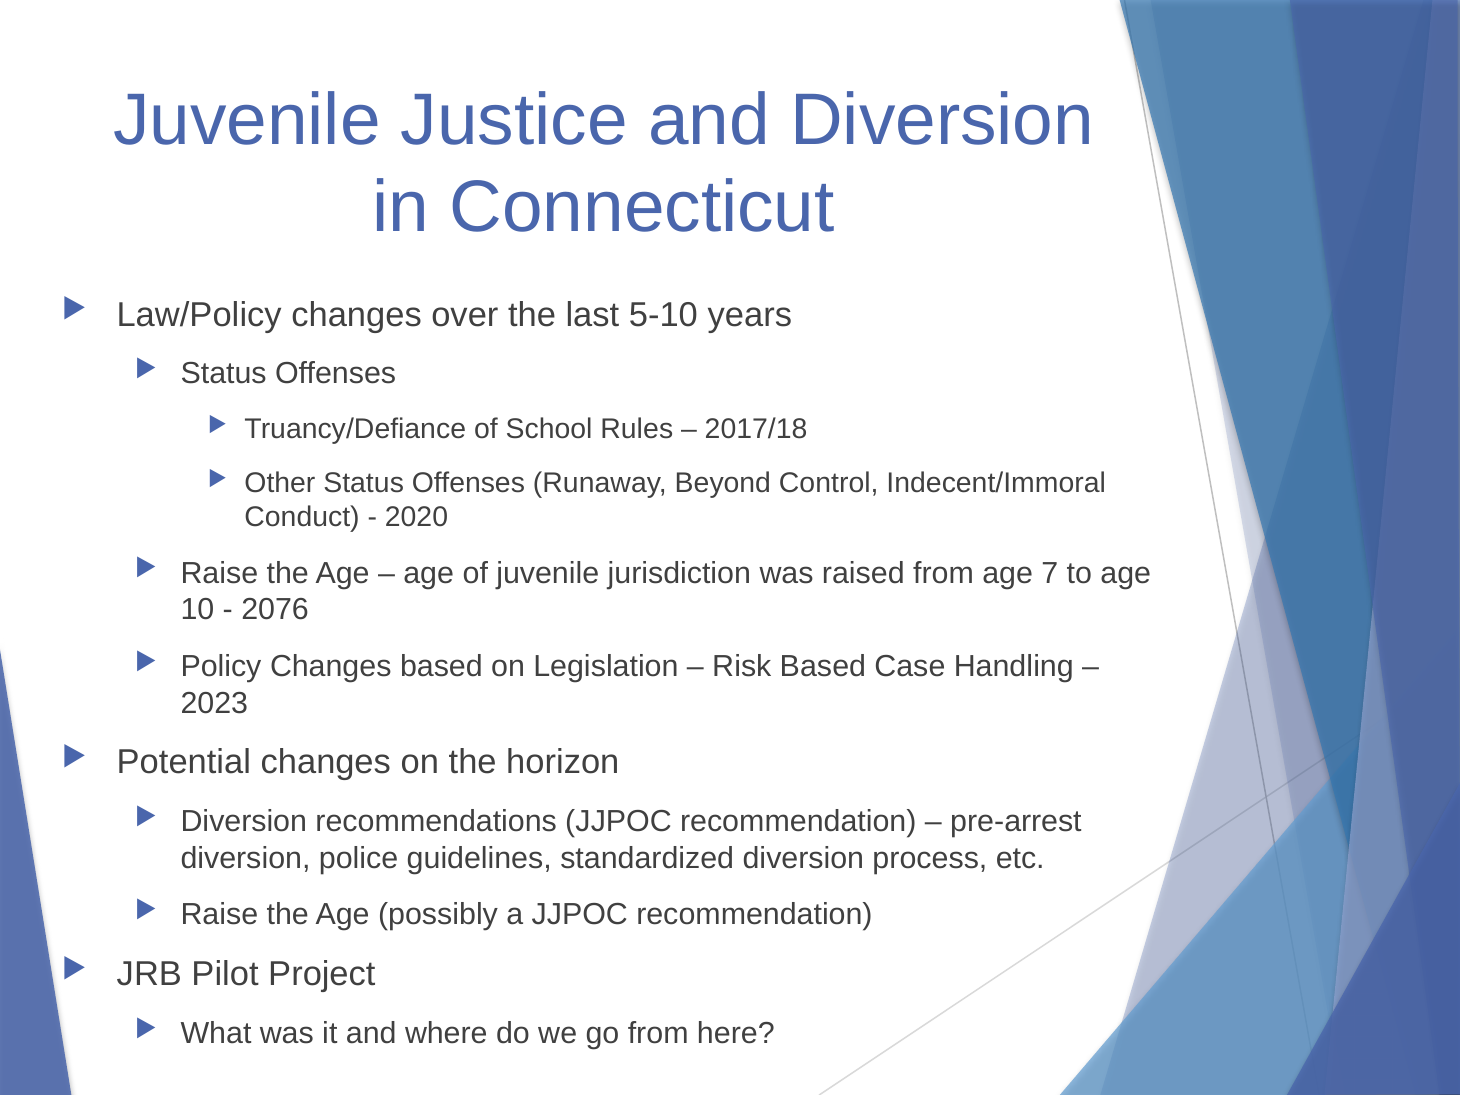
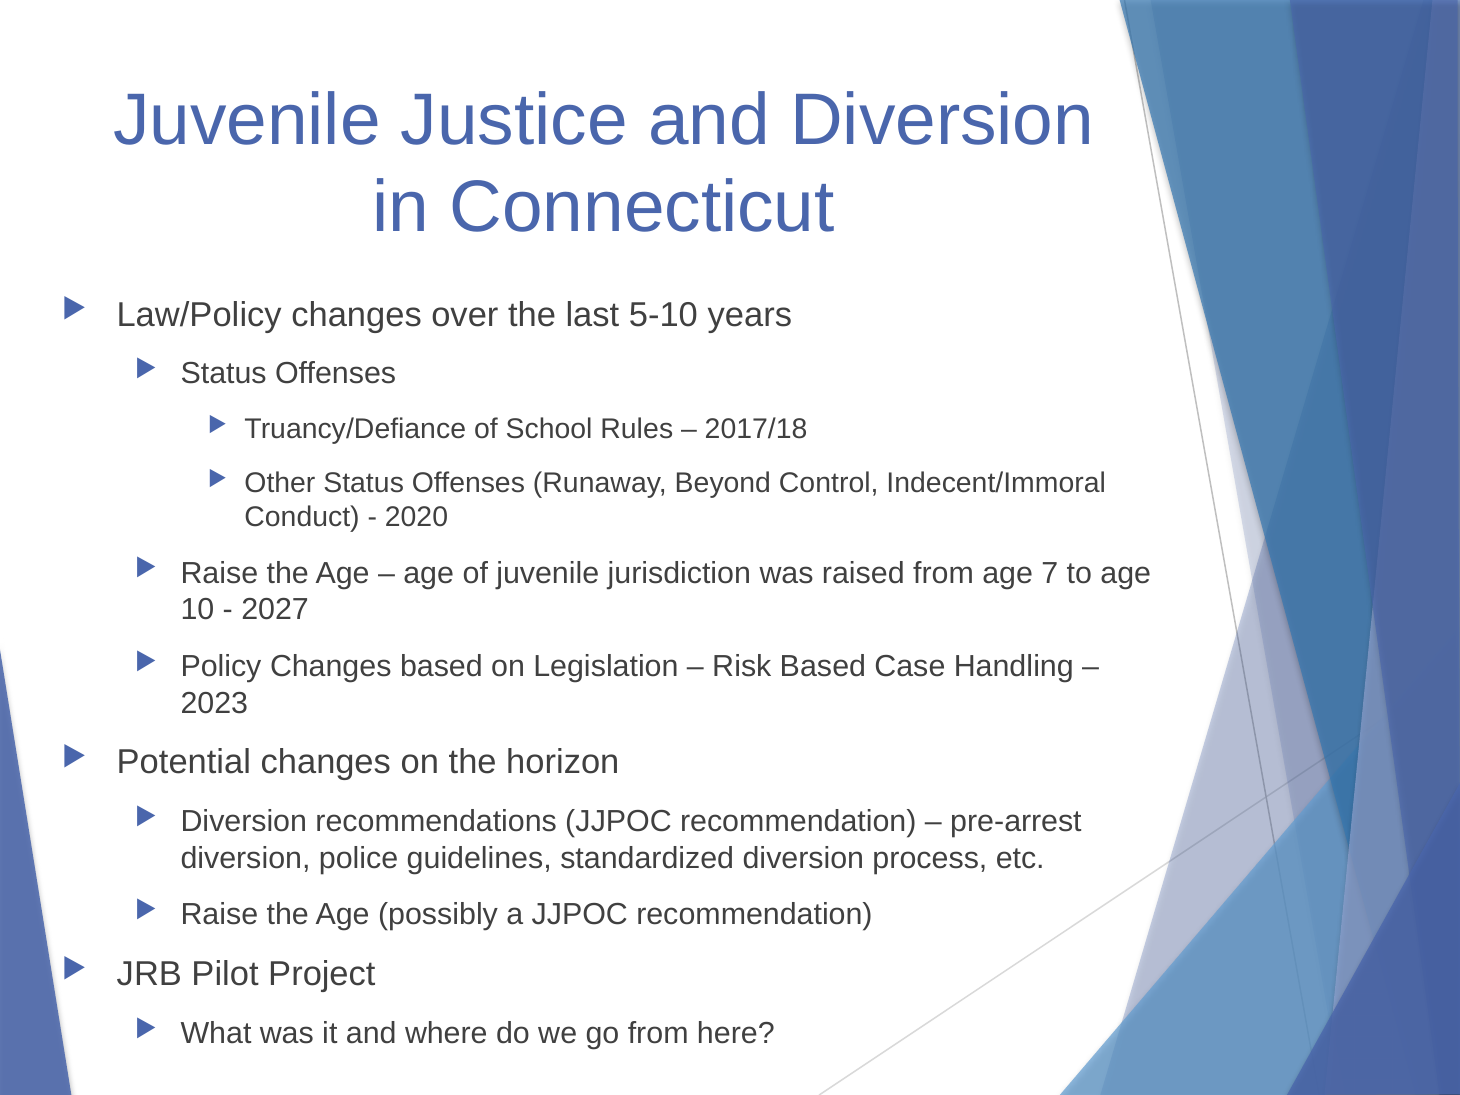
2076: 2076 -> 2027
